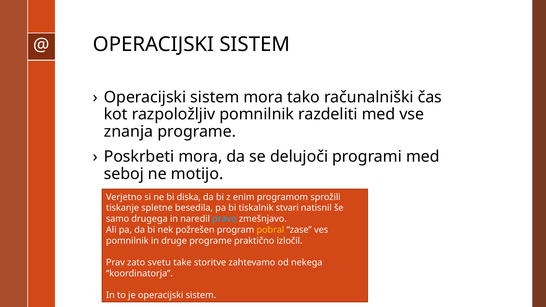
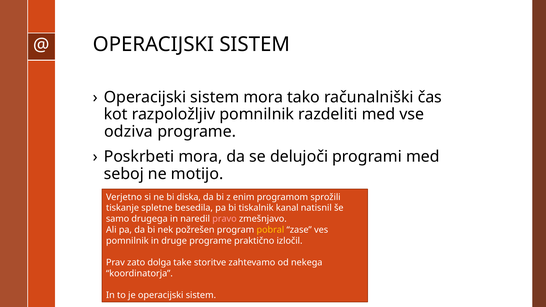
znanja: znanja -> odziva
stvari: stvari -> kanal
pravo colour: light blue -> pink
svetu: svetu -> dolga
